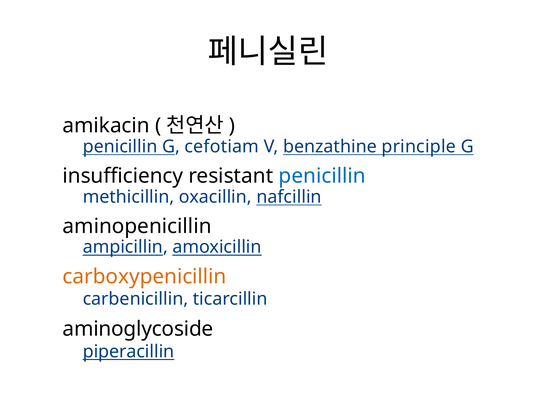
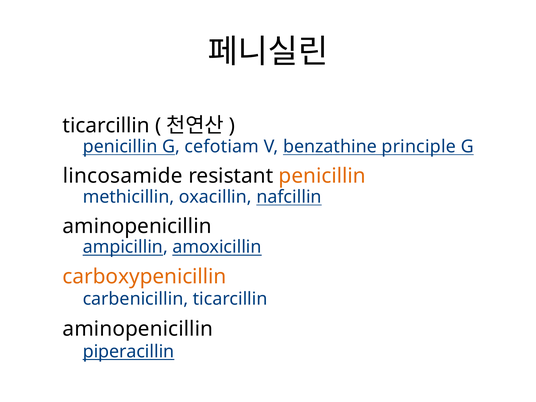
amikacin at (106, 125): amikacin -> ticarcillin
insufficiency: insufficiency -> lincosamide
penicillin at (322, 176) colour: blue -> orange
aminoglycoside at (138, 329): aminoglycoside -> aminopenicillin
